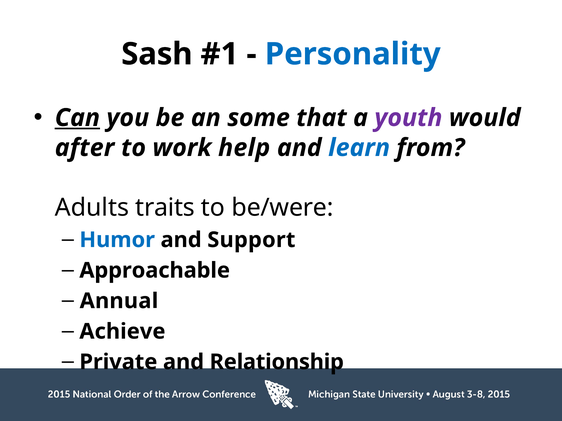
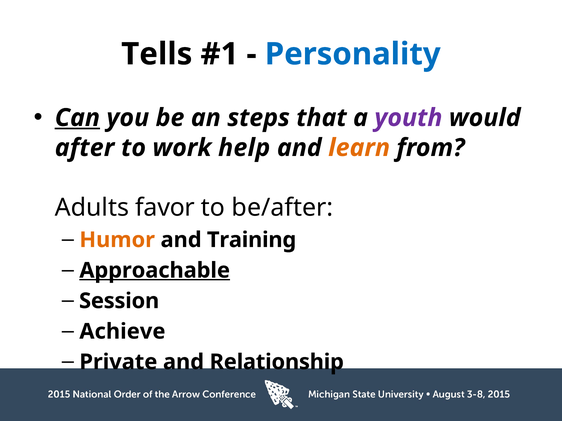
Sash: Sash -> Tells
some: some -> steps
learn colour: blue -> orange
traits: traits -> favor
be/were: be/were -> be/after
Humor colour: blue -> orange
Support: Support -> Training
Approachable underline: none -> present
Annual: Annual -> Session
